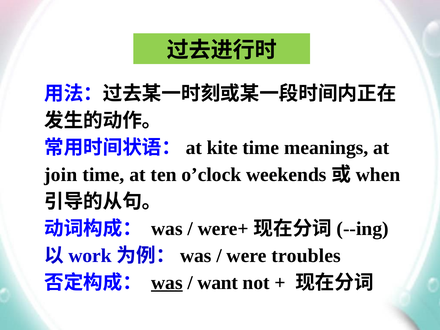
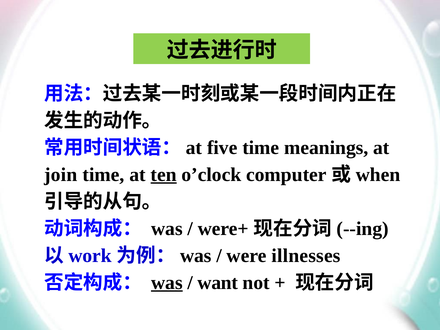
kite: kite -> five
ten underline: none -> present
weekends: weekends -> computer
troubles: troubles -> illnesses
